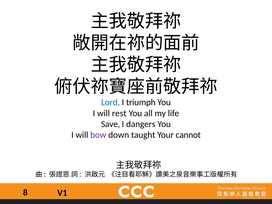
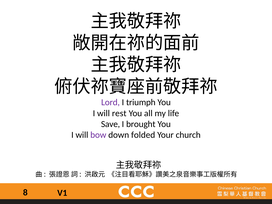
Lord colour: blue -> purple
dangers: dangers -> brought
taught: taught -> folded
cannot: cannot -> church
